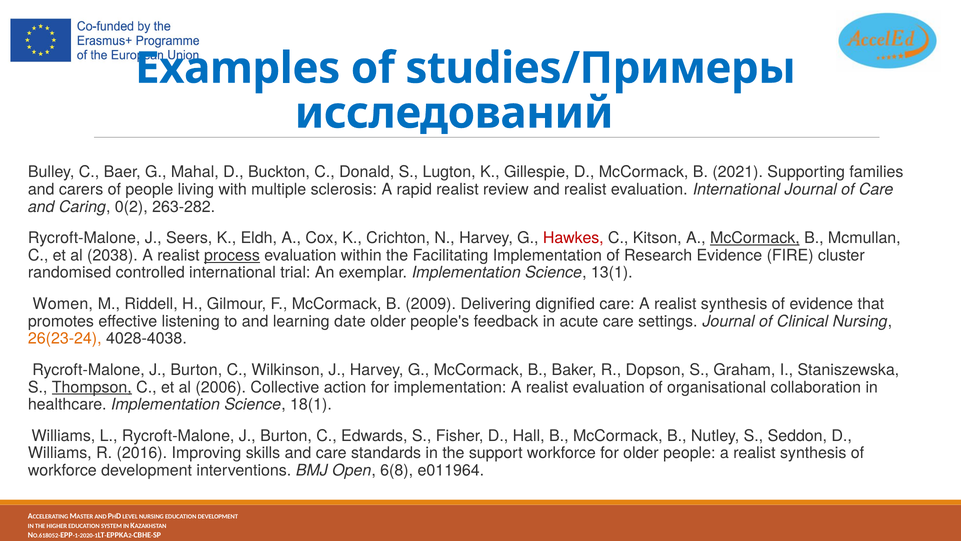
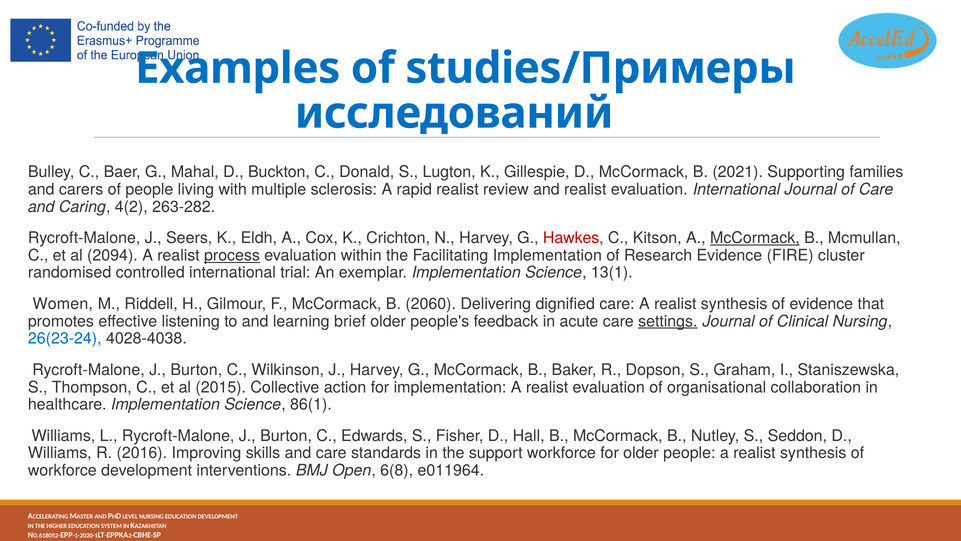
0(2: 0(2 -> 4(2
2038: 2038 -> 2094
2009: 2009 -> 2060
date: date -> brief
settings underline: none -> present
26(23-24 colour: orange -> blue
Thompson underline: present -> none
2006: 2006 -> 2015
18(1: 18(1 -> 86(1
